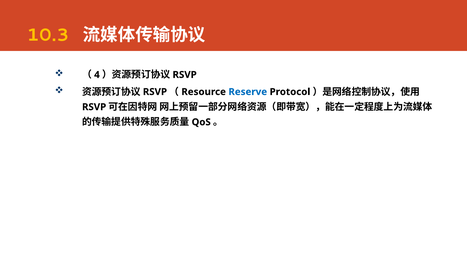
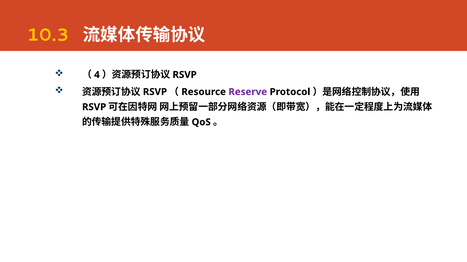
Reserve colour: blue -> purple
